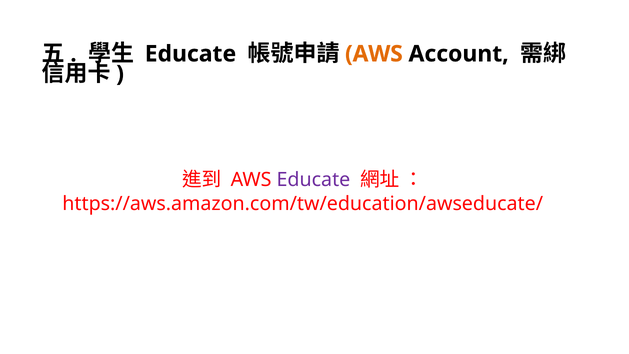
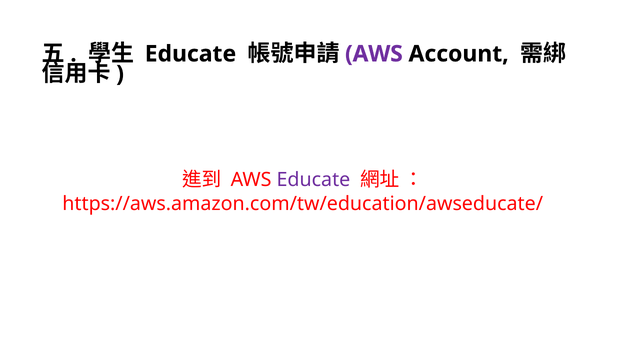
AWS at (374, 54) colour: orange -> purple
